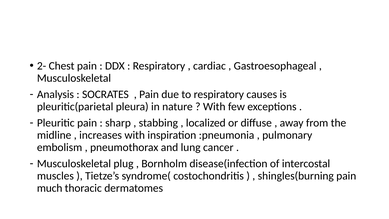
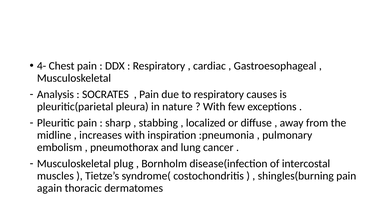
2-: 2- -> 4-
much: much -> again
